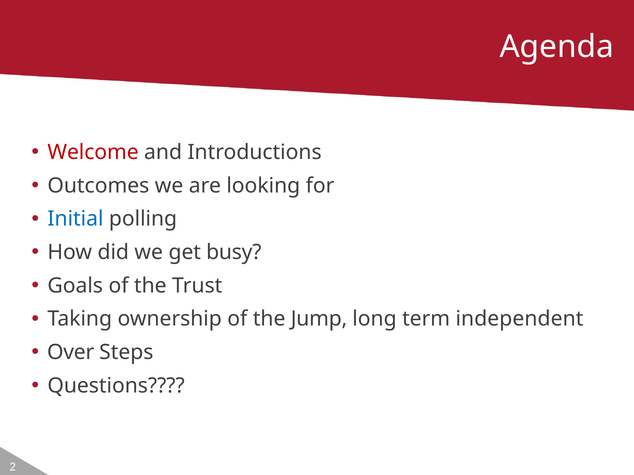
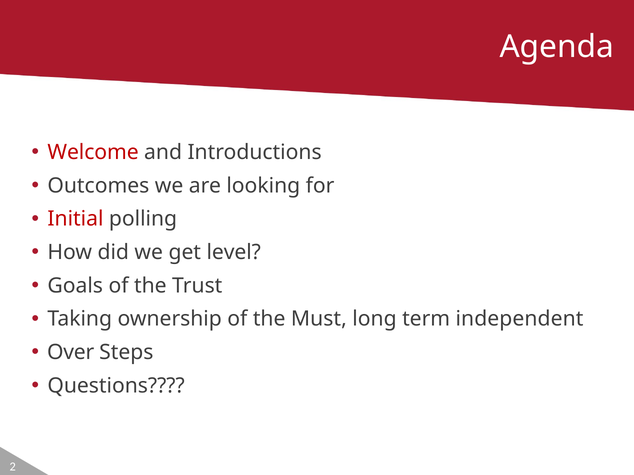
Initial colour: blue -> red
busy: busy -> level
Jump: Jump -> Must
